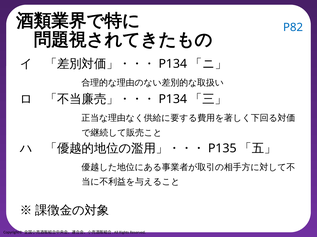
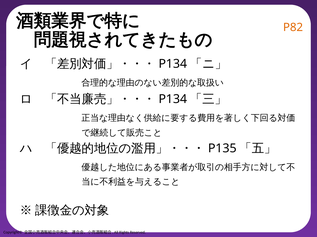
P82 colour: blue -> orange
